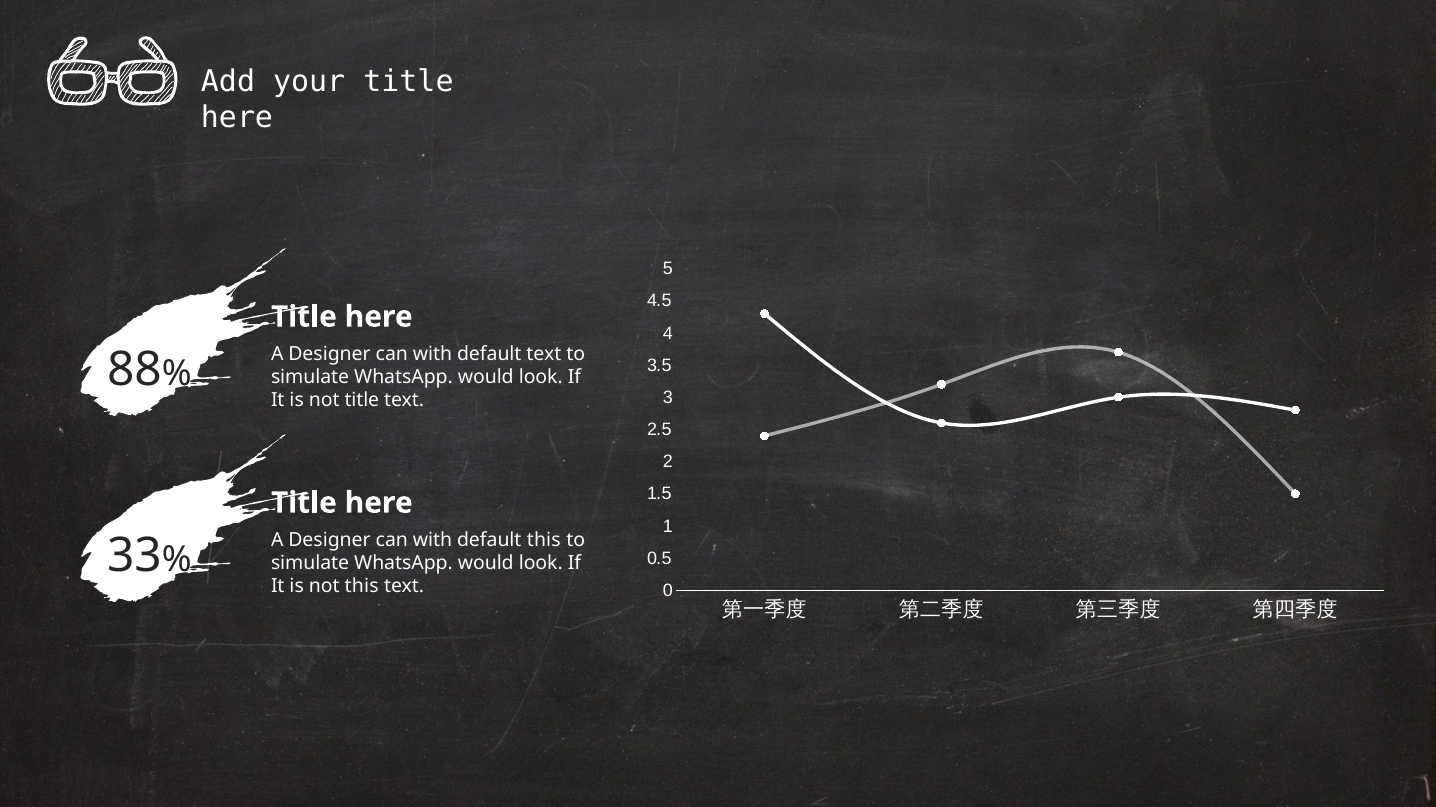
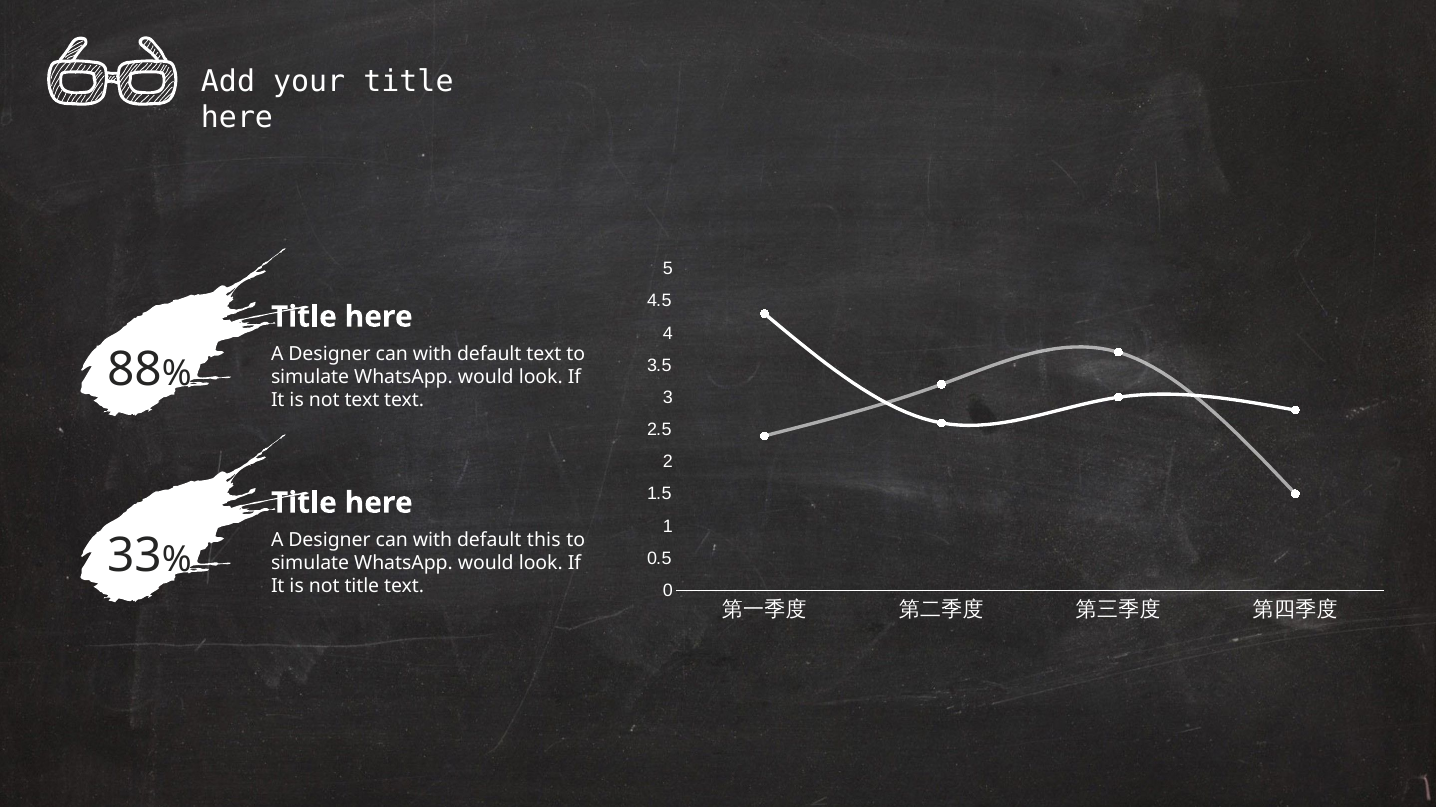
not title: title -> text
not this: this -> title
